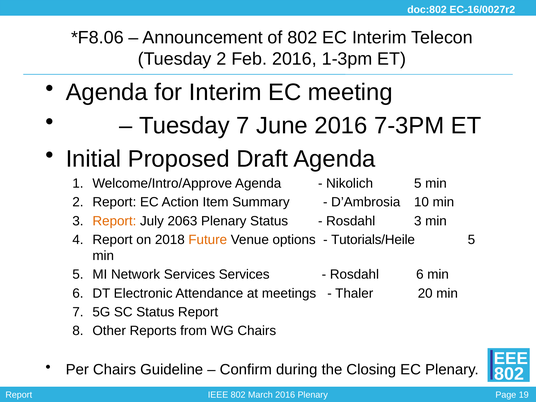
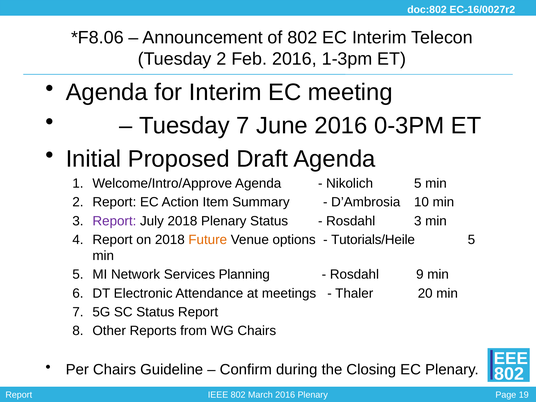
7-3PM: 7-3PM -> 0-3PM
Report at (114, 221) colour: orange -> purple
July 2063: 2063 -> 2018
Services Services: Services -> Planning
Rosdahl 6: 6 -> 9
